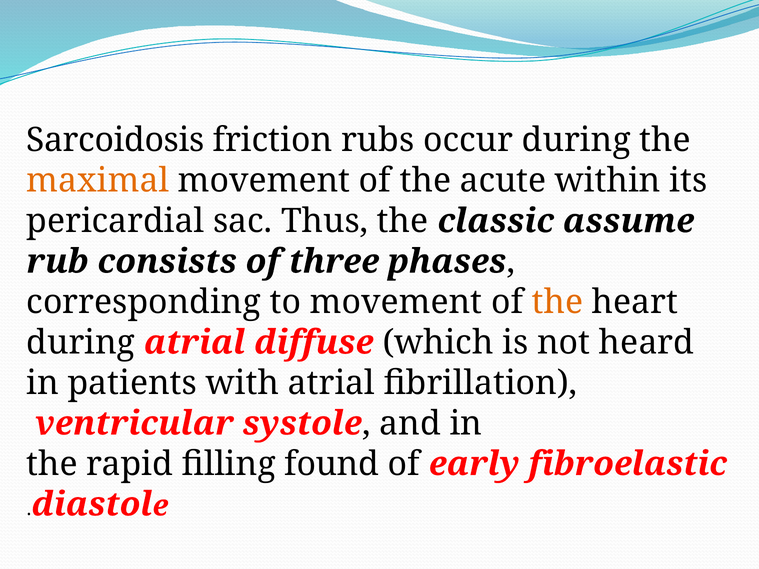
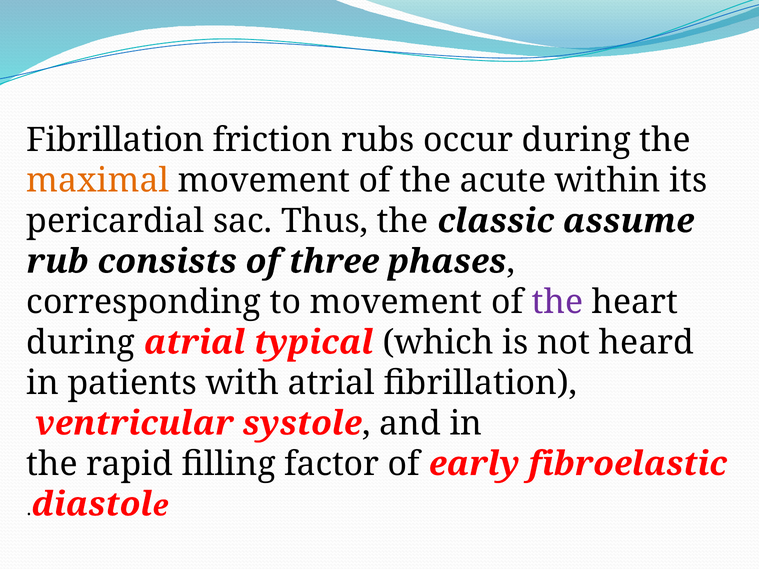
Sarcoidosis at (115, 140): Sarcoidosis -> Fibrillation
the at (557, 302) colour: orange -> purple
diffuse: diffuse -> typical
found: found -> factor
